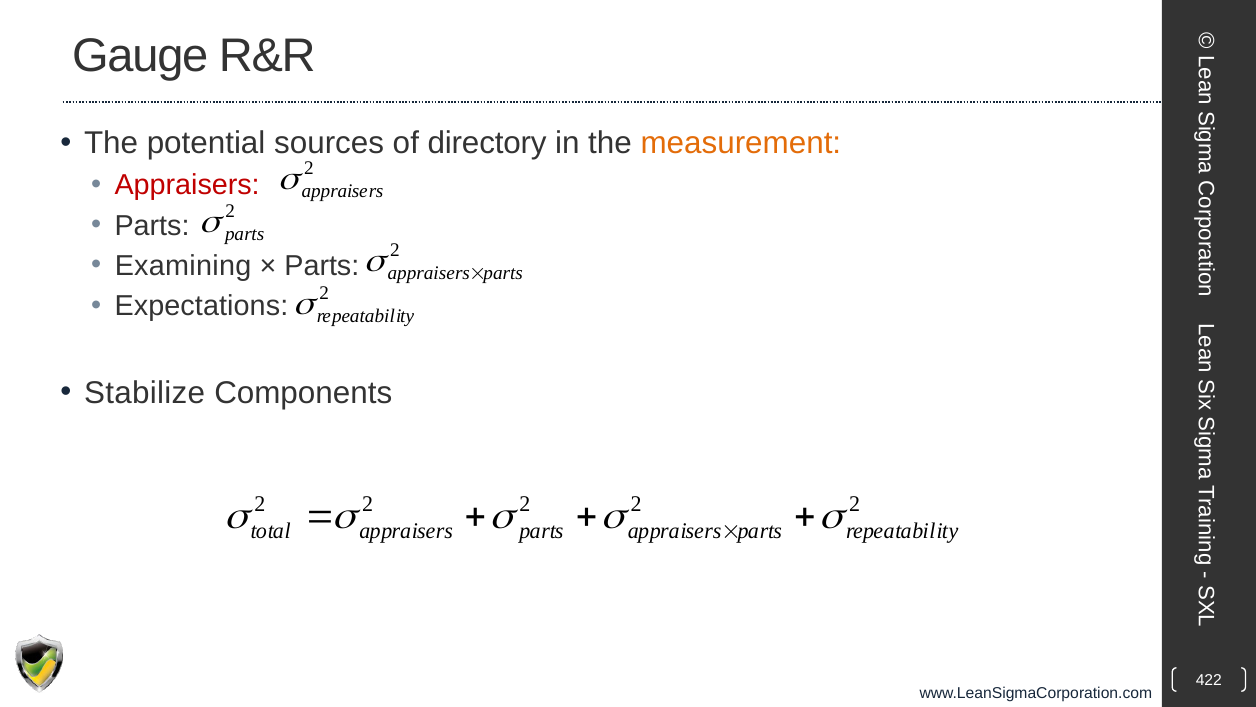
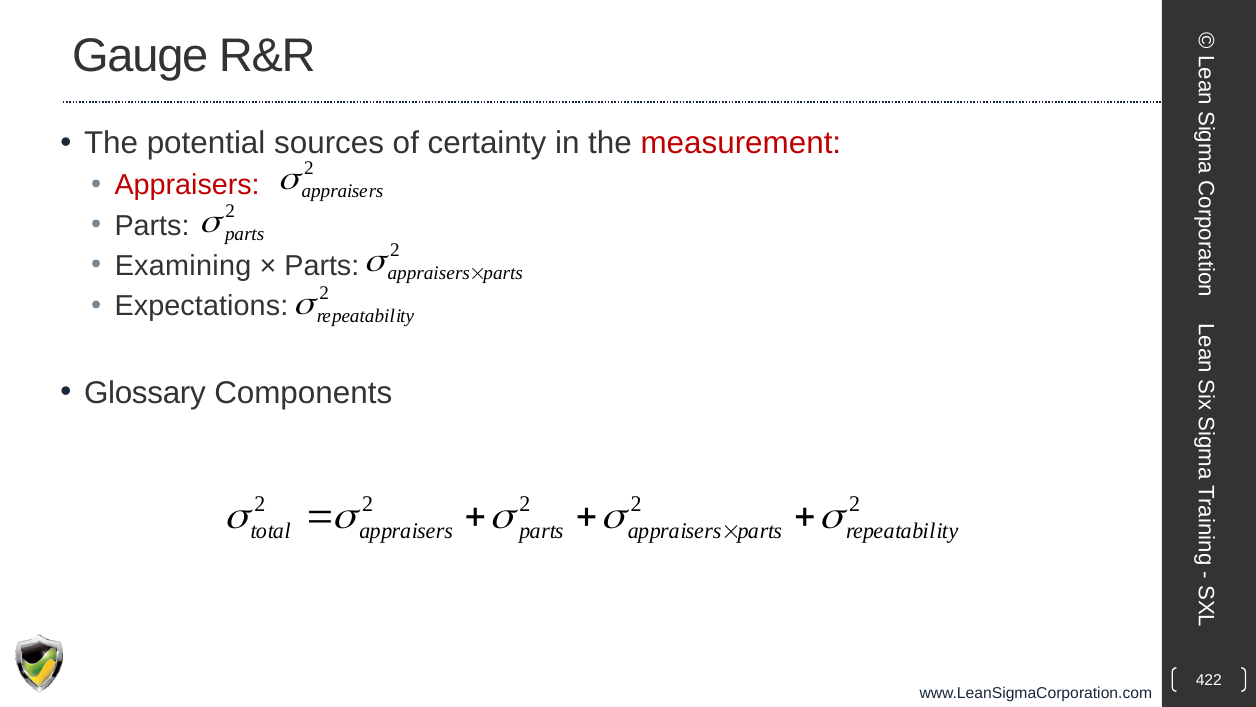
directory: directory -> certainty
measurement colour: orange -> red
Stabilize: Stabilize -> Glossary
